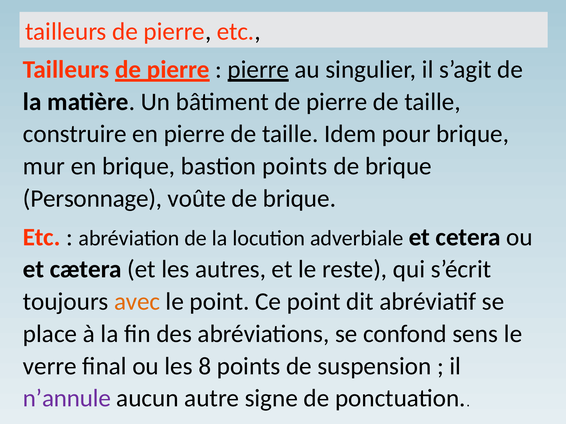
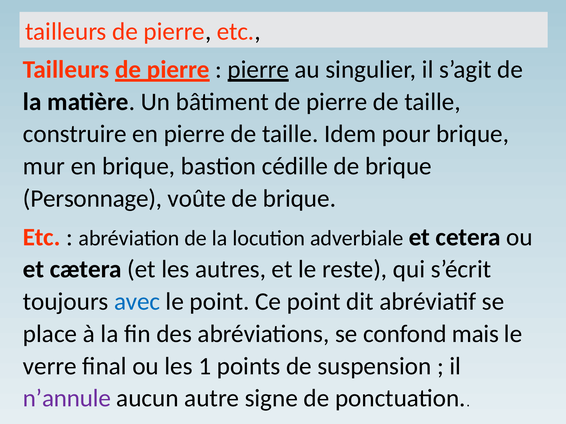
bastion points: points -> cédille
avec colour: orange -> blue
sens: sens -> mais
8: 8 -> 1
